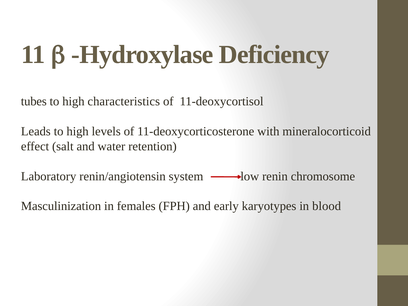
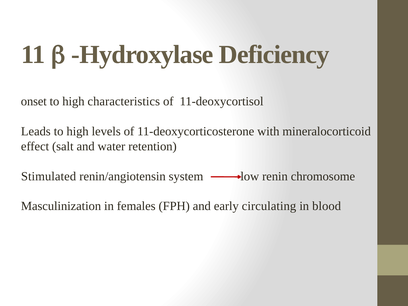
tubes: tubes -> onset
Laboratory: Laboratory -> Stimulated
karyotypes: karyotypes -> circulating
